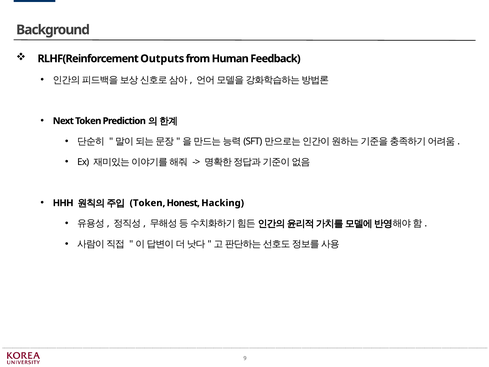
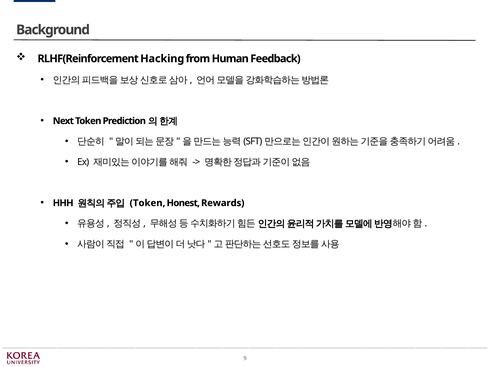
Outputs: Outputs -> Hacking
Hacking: Hacking -> Rewards
